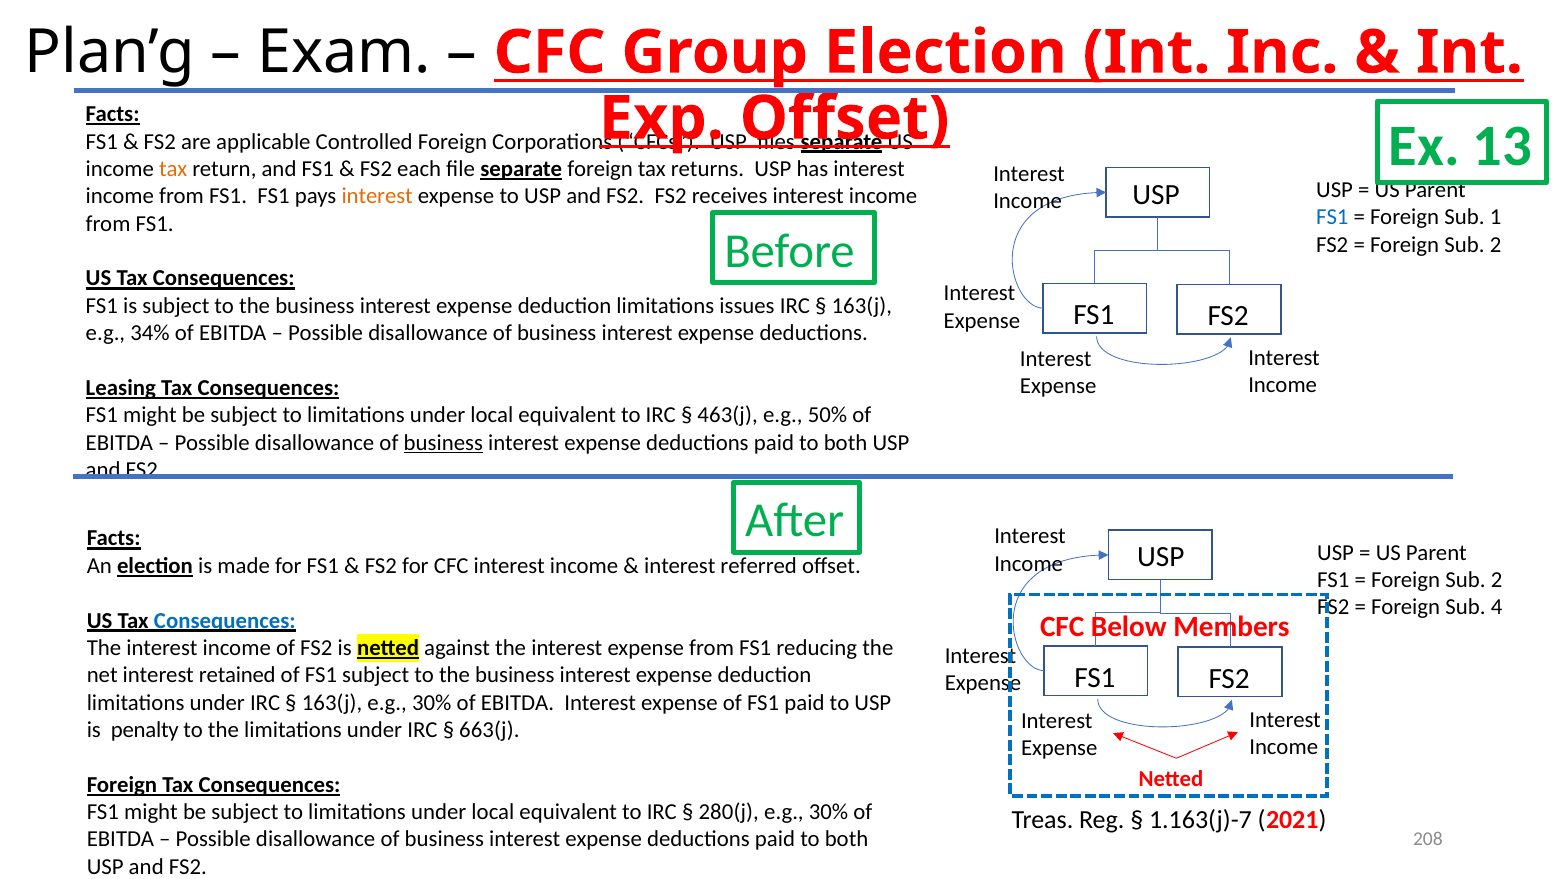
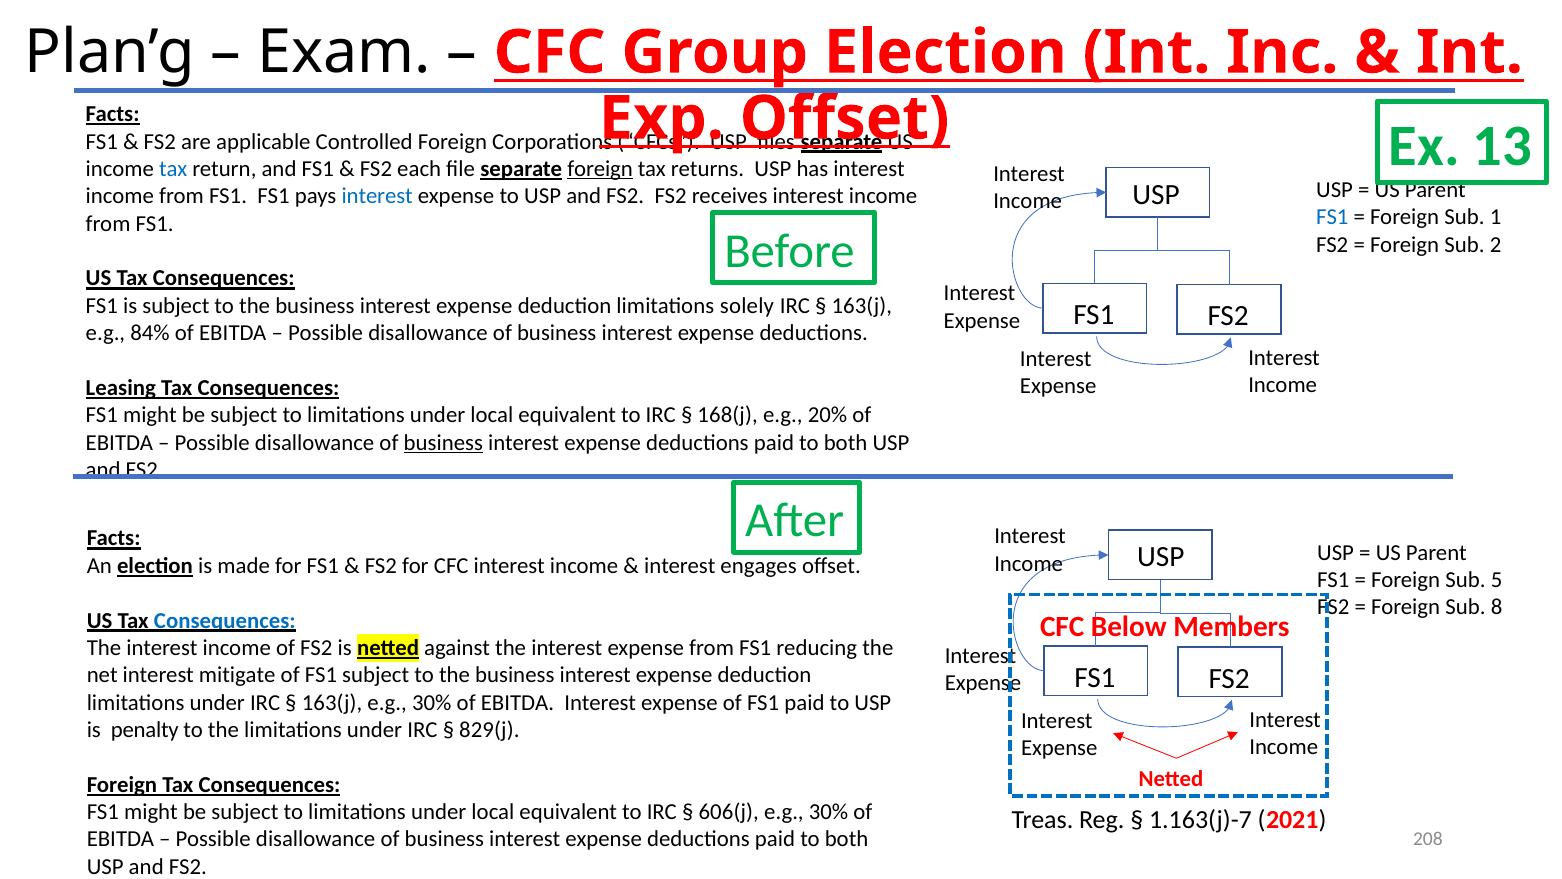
tax at (173, 169) colour: orange -> blue
foreign at (600, 169) underline: none -> present
interest at (377, 196) colour: orange -> blue
issues: issues -> solely
34%: 34% -> 84%
463(j: 463(j -> 168(j
50%: 50% -> 20%
referred: referred -> engages
2 at (1497, 580): 2 -> 5
4: 4 -> 8
retained: retained -> mitigate
663(j: 663(j -> 829(j
280(j: 280(j -> 606(j
